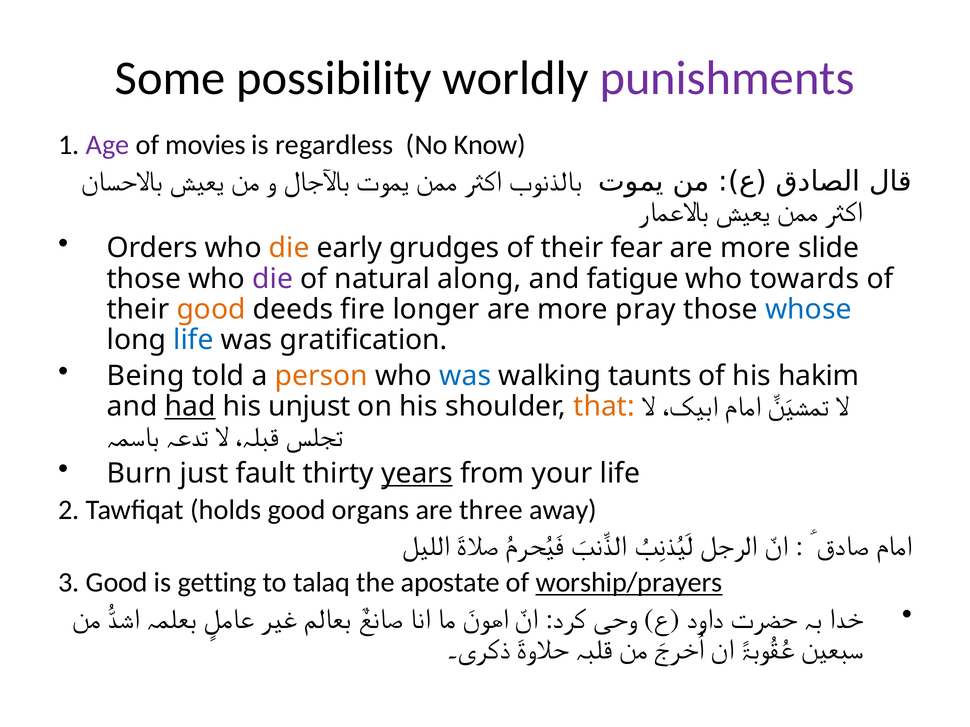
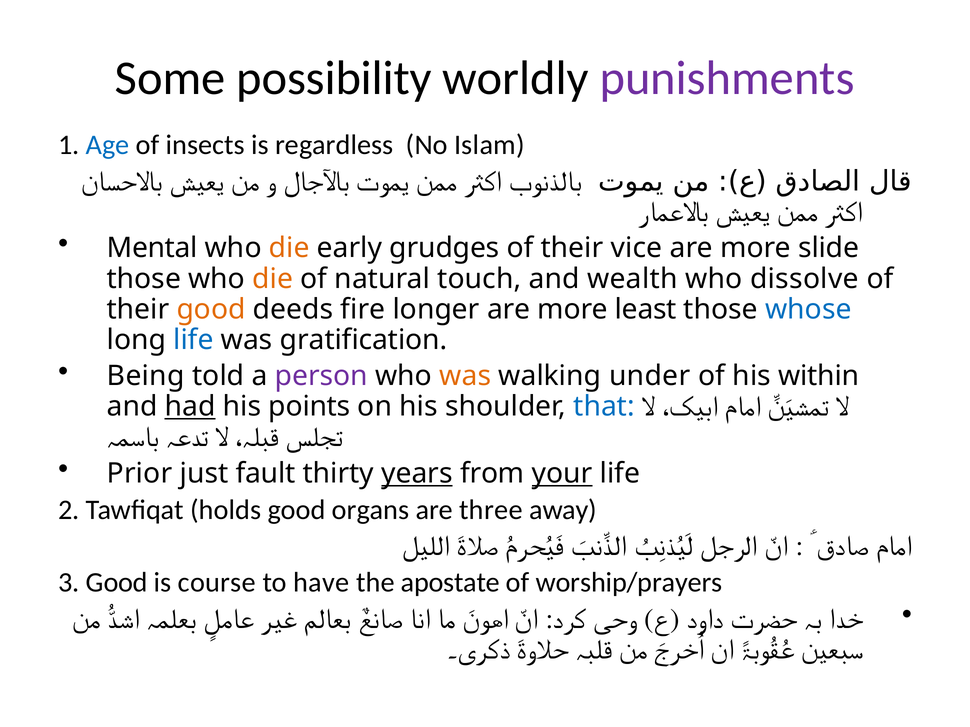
Age colour: purple -> blue
movies: movies -> insects
Know: Know -> Islam
Orders: Orders -> Mental
fear: fear -> vice
die at (273, 279) colour: purple -> orange
along: along -> touch
fatigue: fatigue -> wealth
towards: towards -> dissolve
pray: pray -> least
person colour: orange -> purple
was at (465, 376) colour: blue -> orange
taunts: taunts -> under
hakim: hakim -> within
unjust: unjust -> points
that colour: orange -> blue
Burn: Burn -> Prior
your underline: none -> present
getting: getting -> course
talaq: talaq -> have
worship/prayers underline: present -> none
